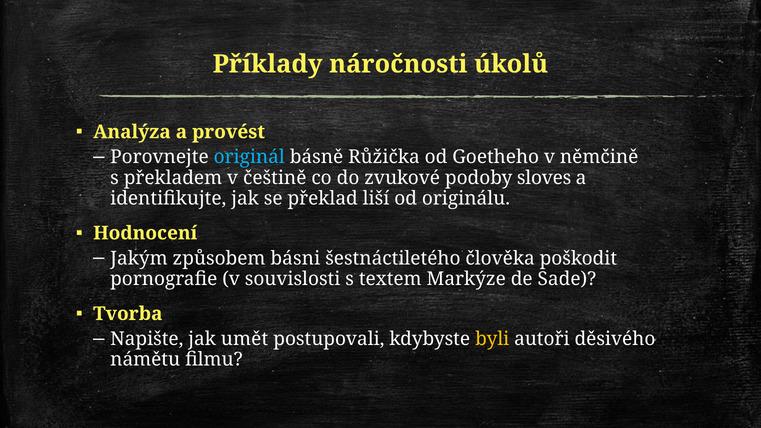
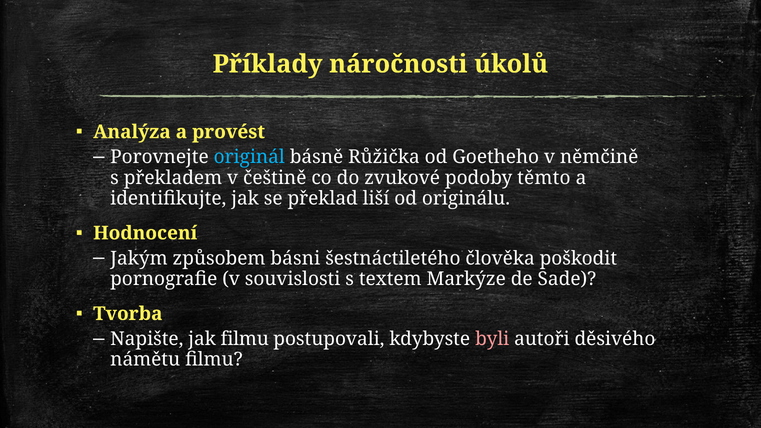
sloves: sloves -> těmto
jak umět: umět -> filmu
byli colour: yellow -> pink
